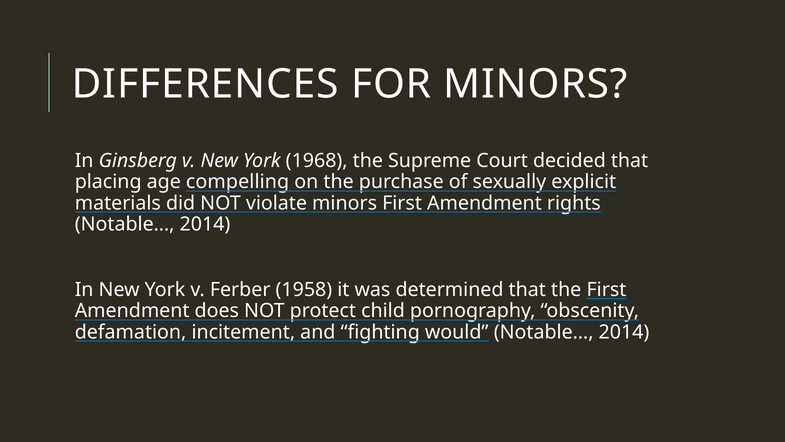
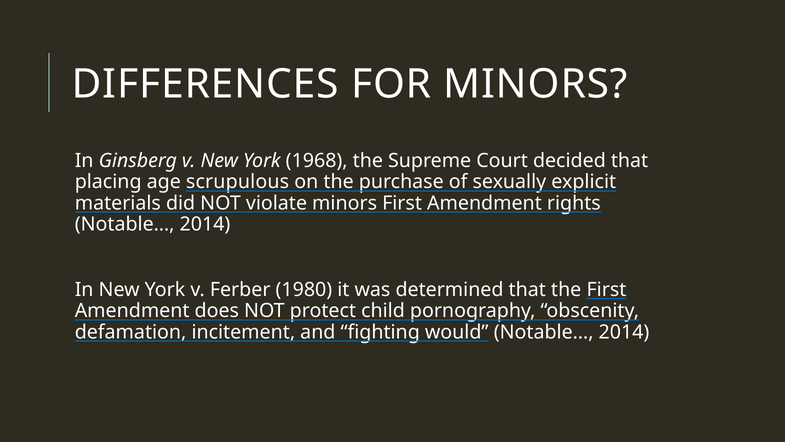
compelling: compelling -> scrupulous
1958: 1958 -> 1980
